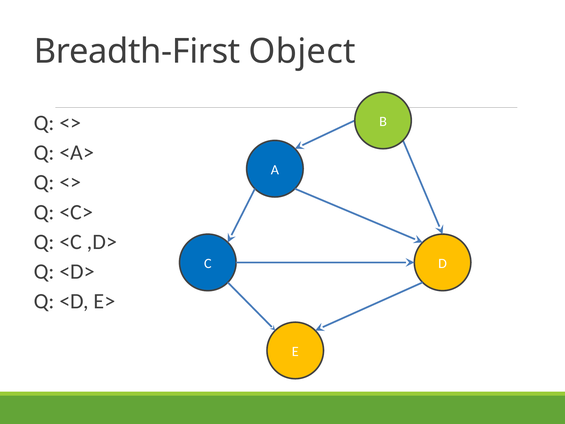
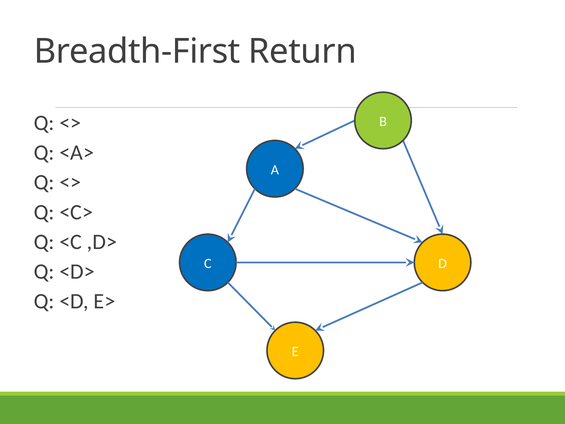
Object: Object -> Return
